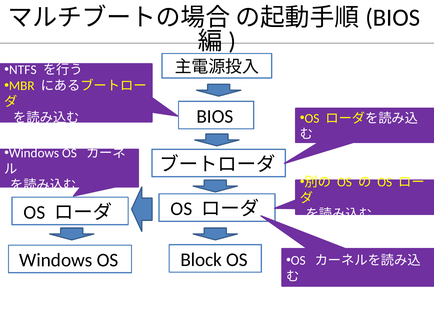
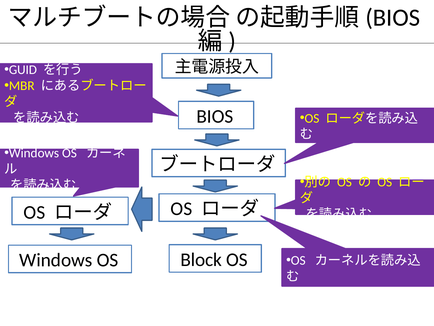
NTFS: NTFS -> GUID
